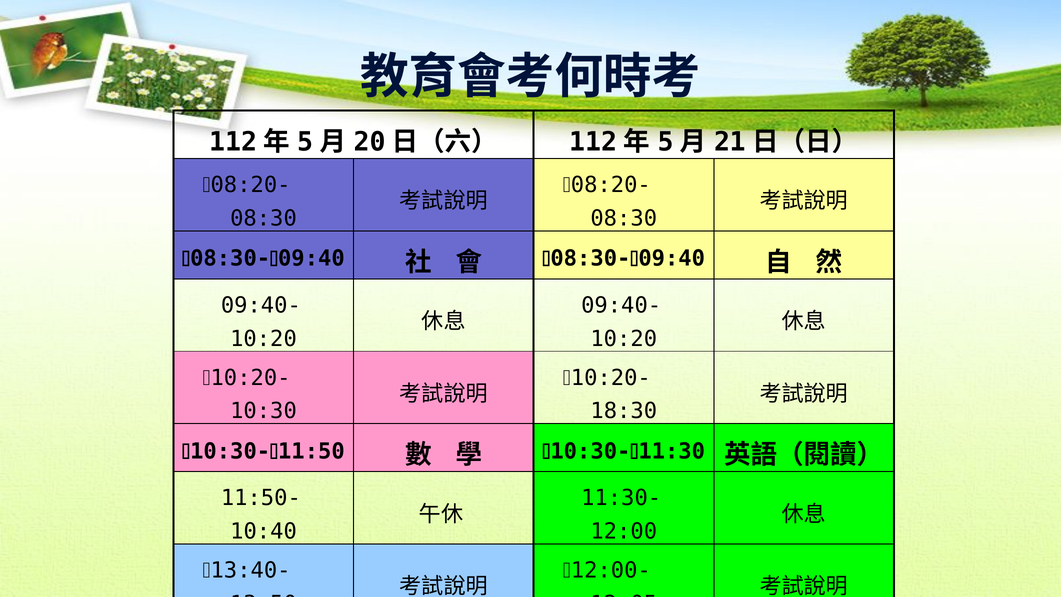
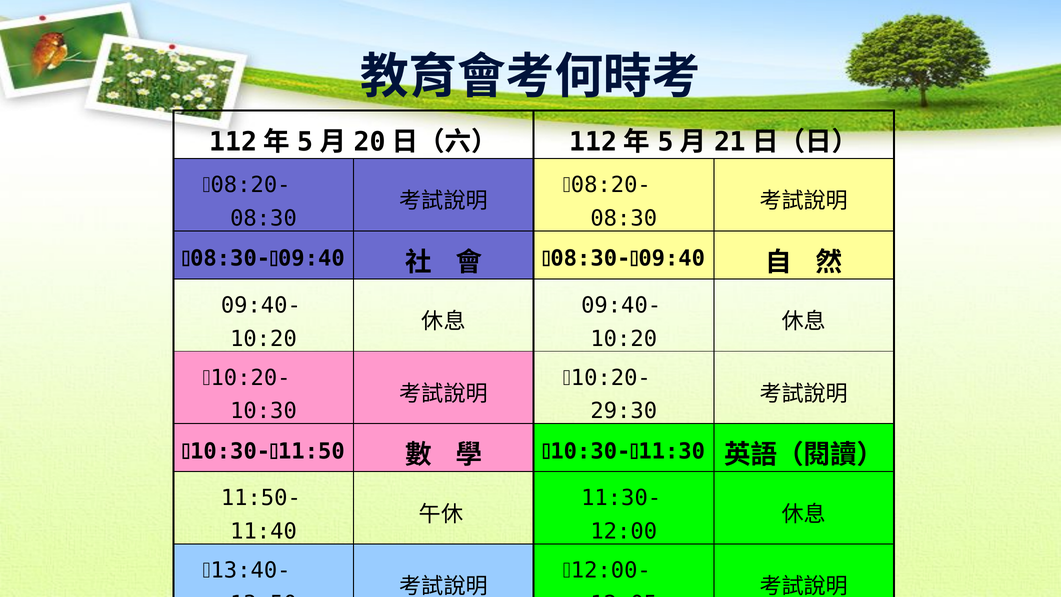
18:30: 18:30 -> 29:30
10:40: 10:40 -> 11:40
